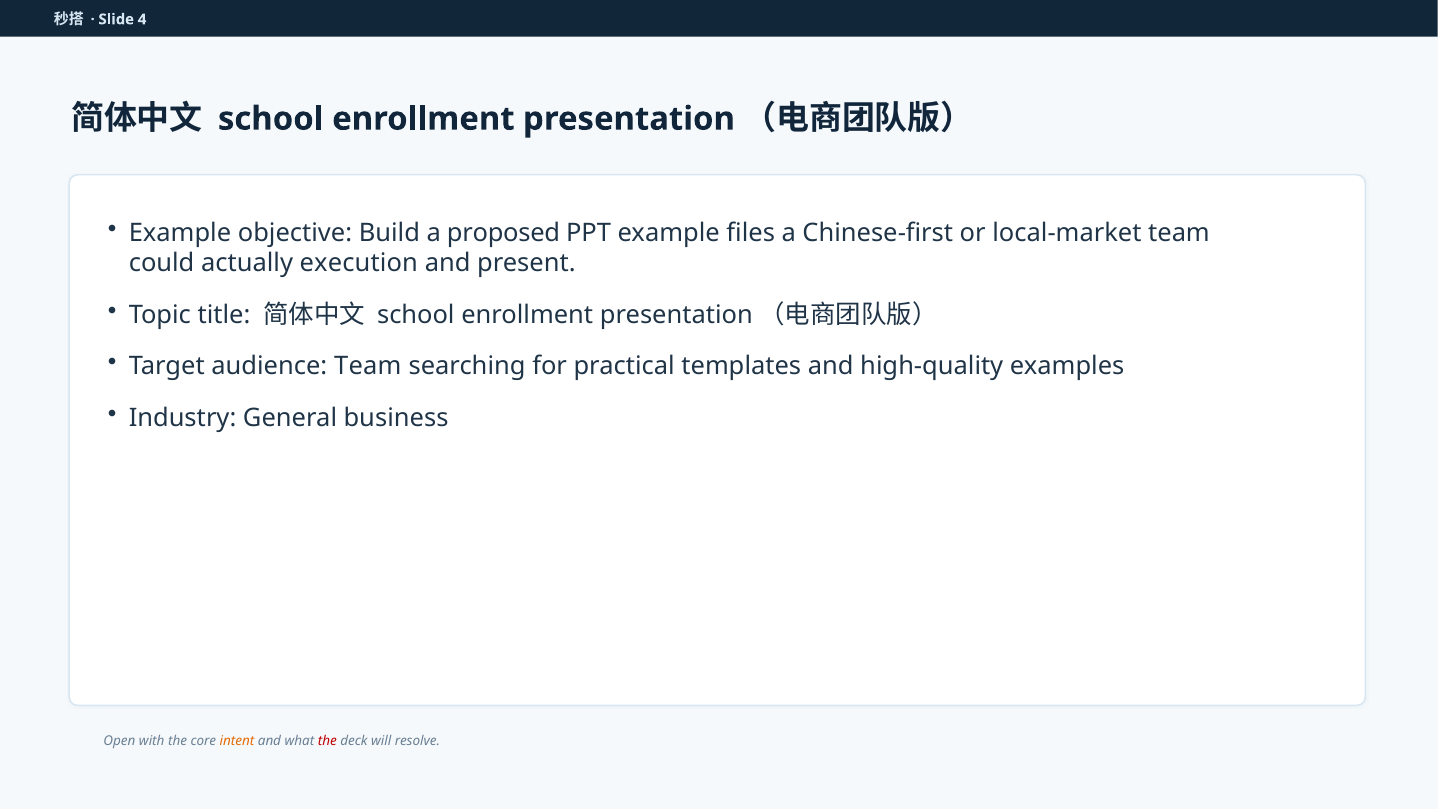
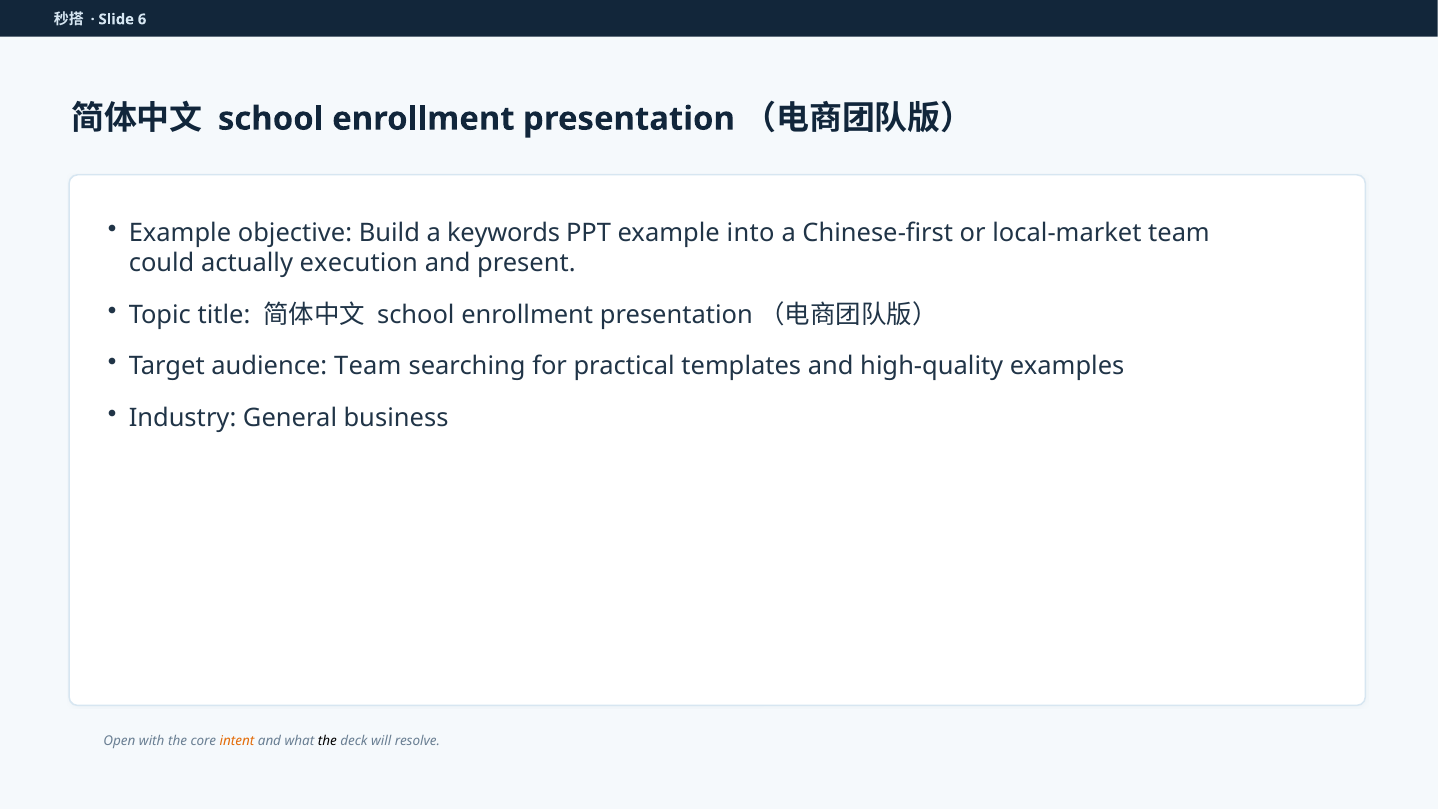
4: 4 -> 6
proposed: proposed -> keywords
files: files -> into
the at (327, 741) colour: red -> black
